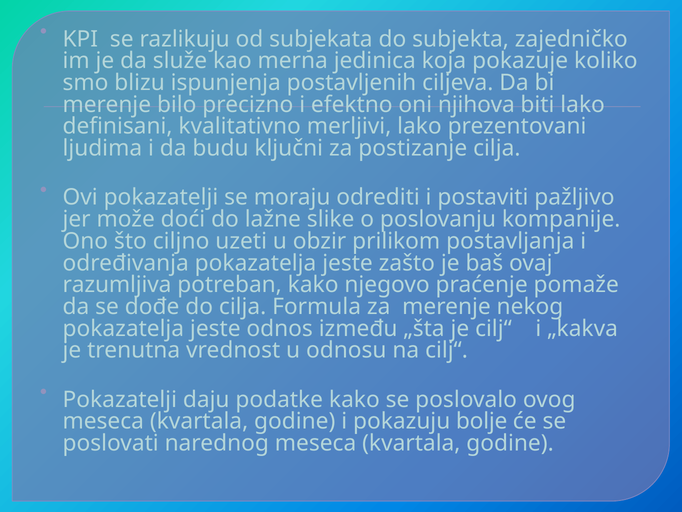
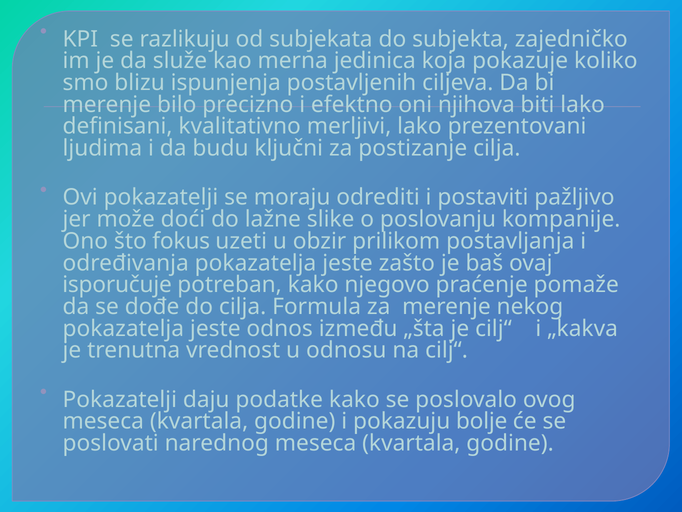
ciljno: ciljno -> fokus
razumljiva: razumljiva -> isporučuje
